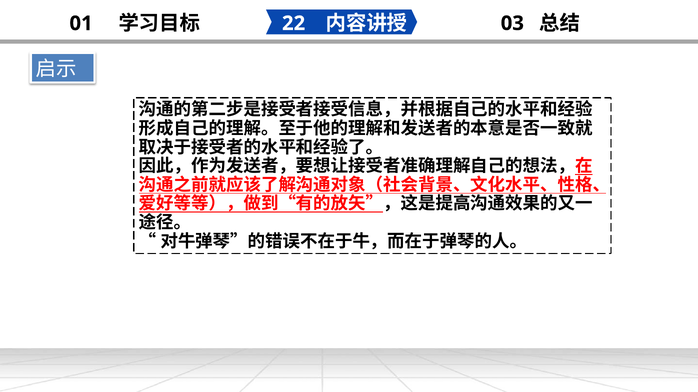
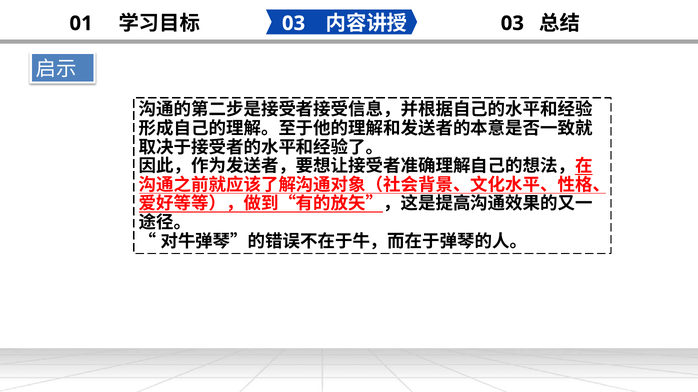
22 at (294, 23): 22 -> 03
